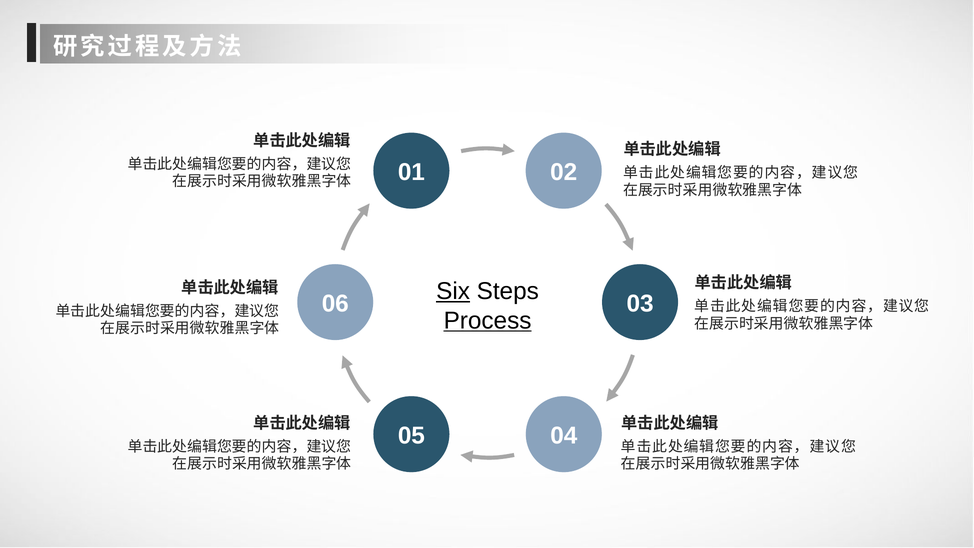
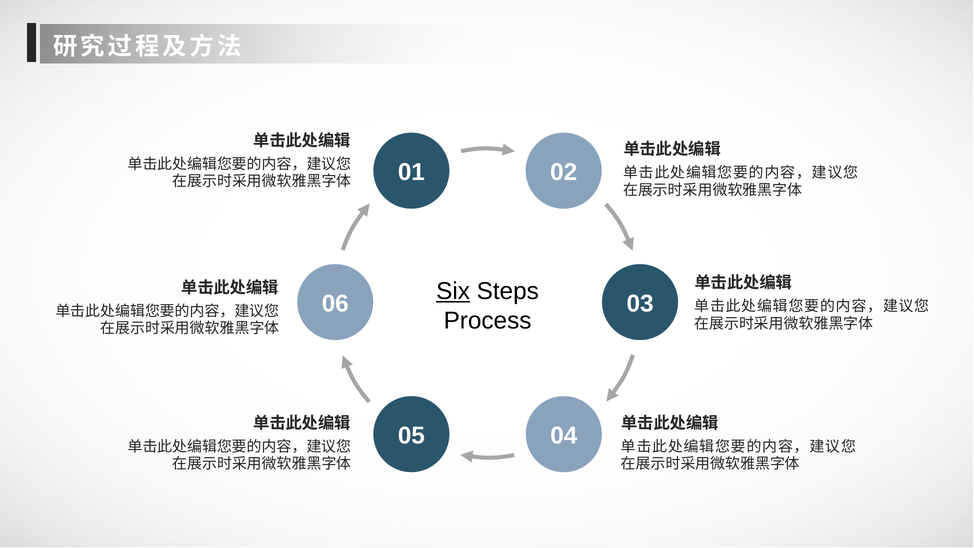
Process underline: present -> none
